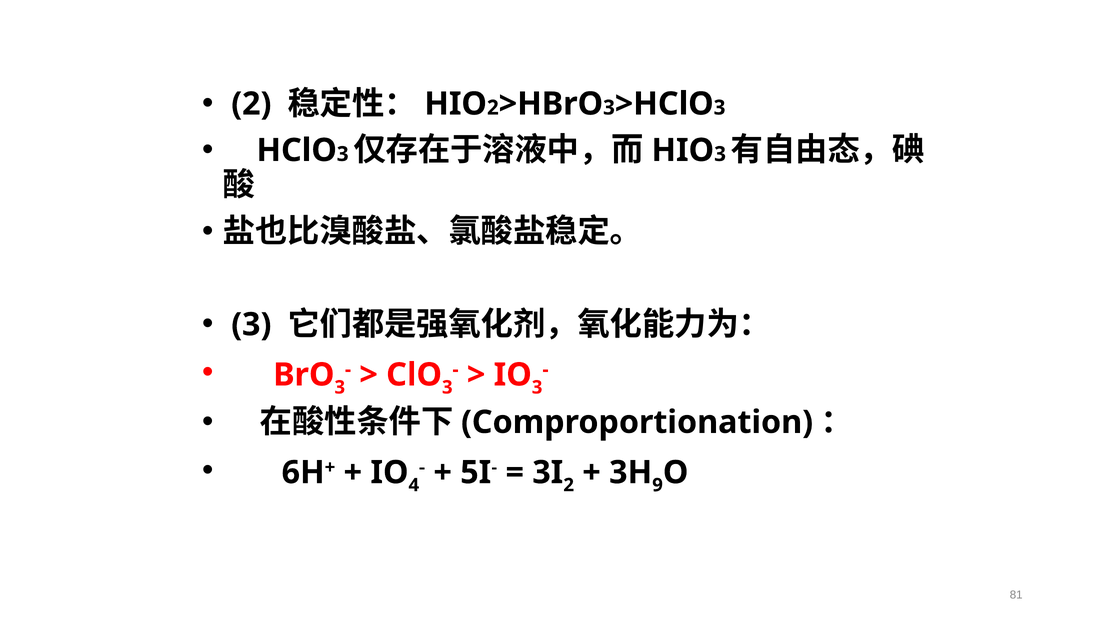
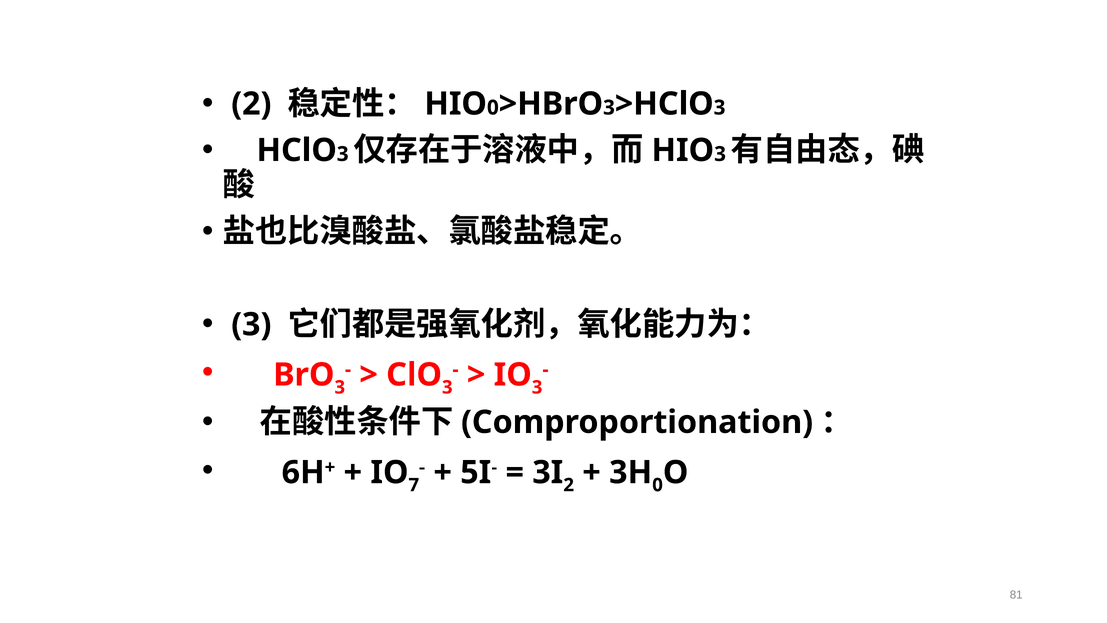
2 at (493, 108): 2 -> 0
4: 4 -> 7
9 at (658, 485): 9 -> 0
